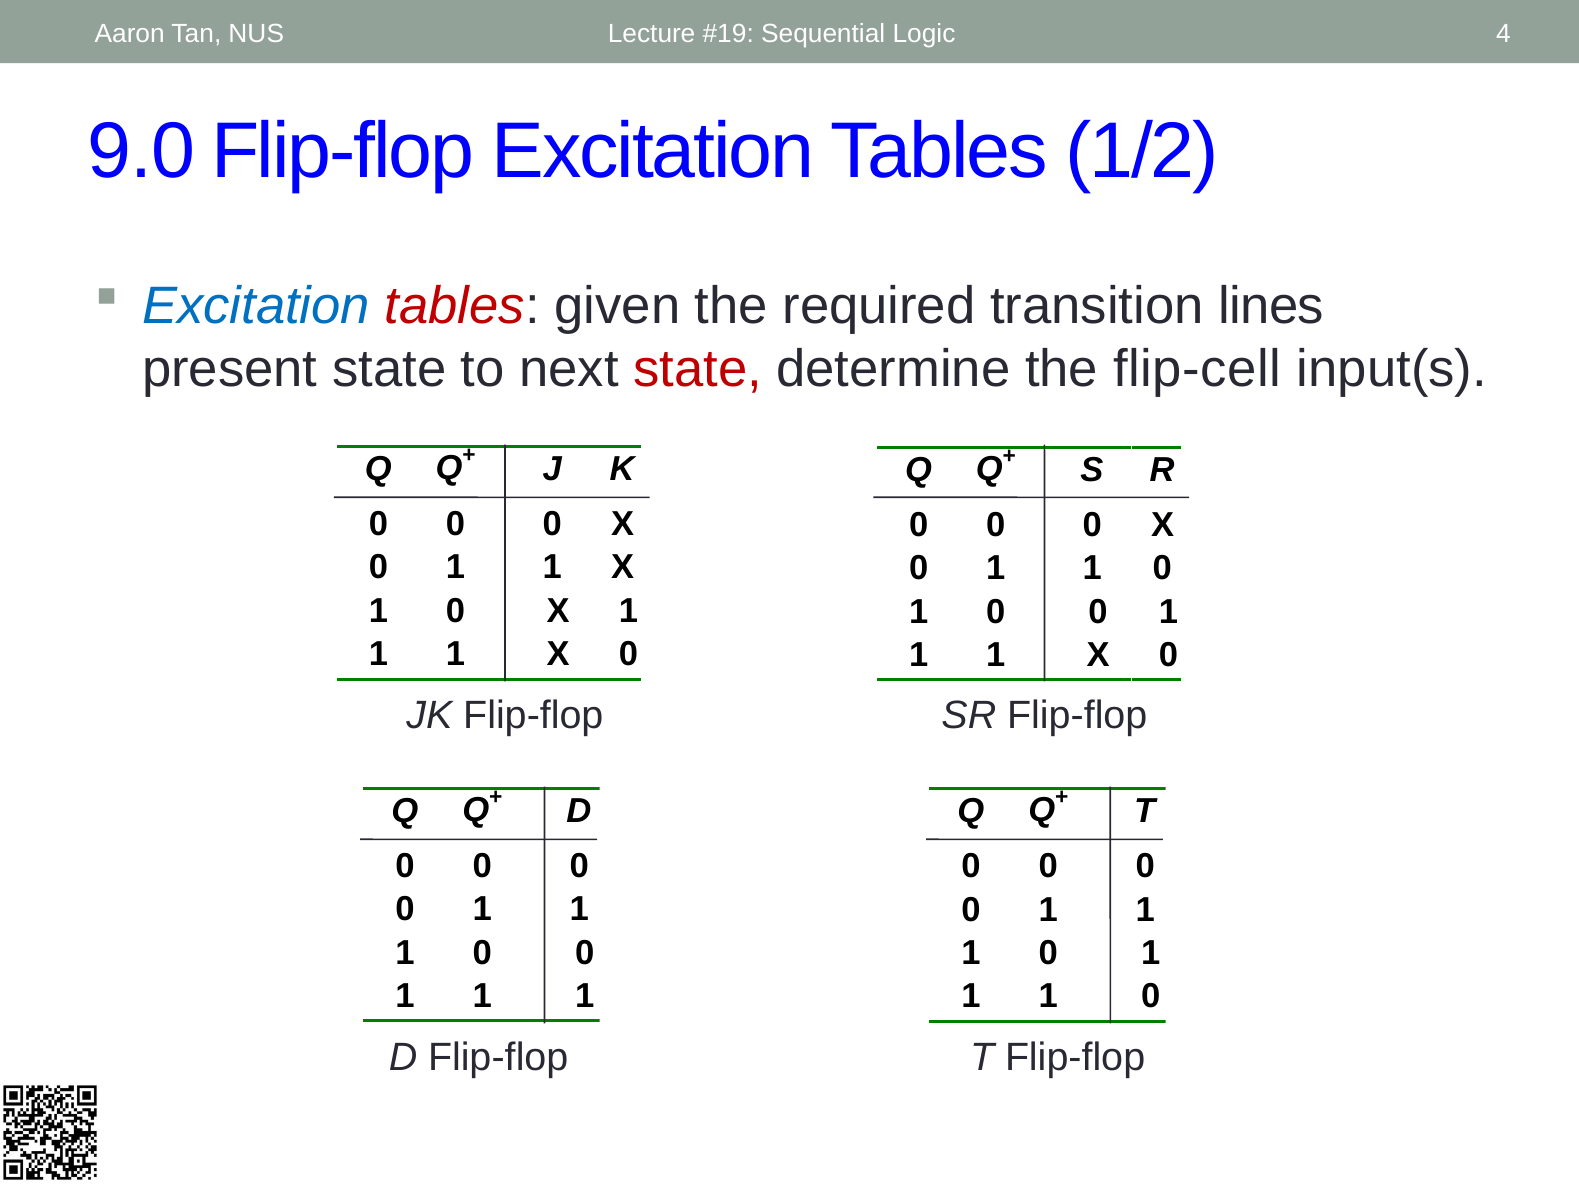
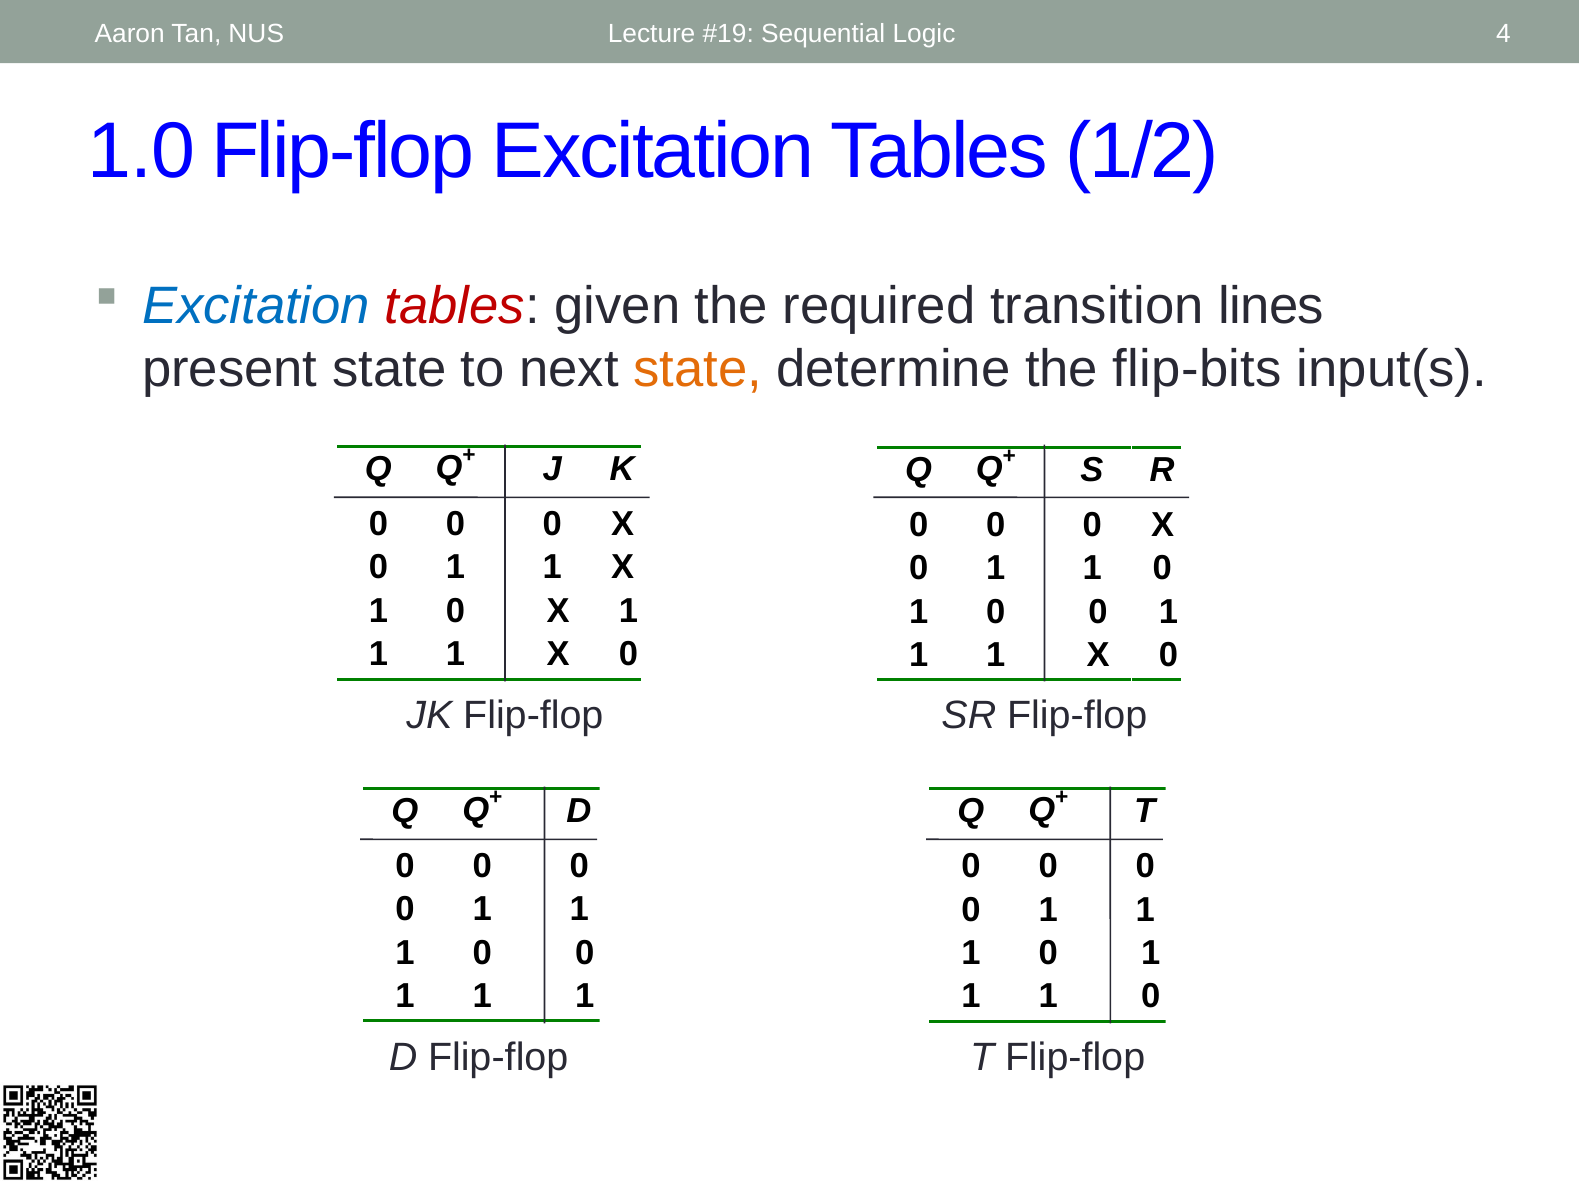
9.0: 9.0 -> 1.0
state at (698, 369) colour: red -> orange
flip-cell: flip-cell -> flip-bits
